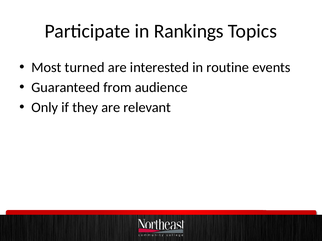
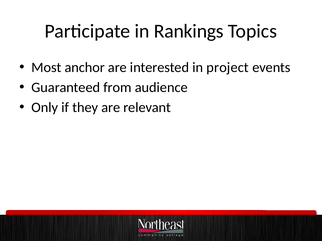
turned: turned -> anchor
routine: routine -> project
